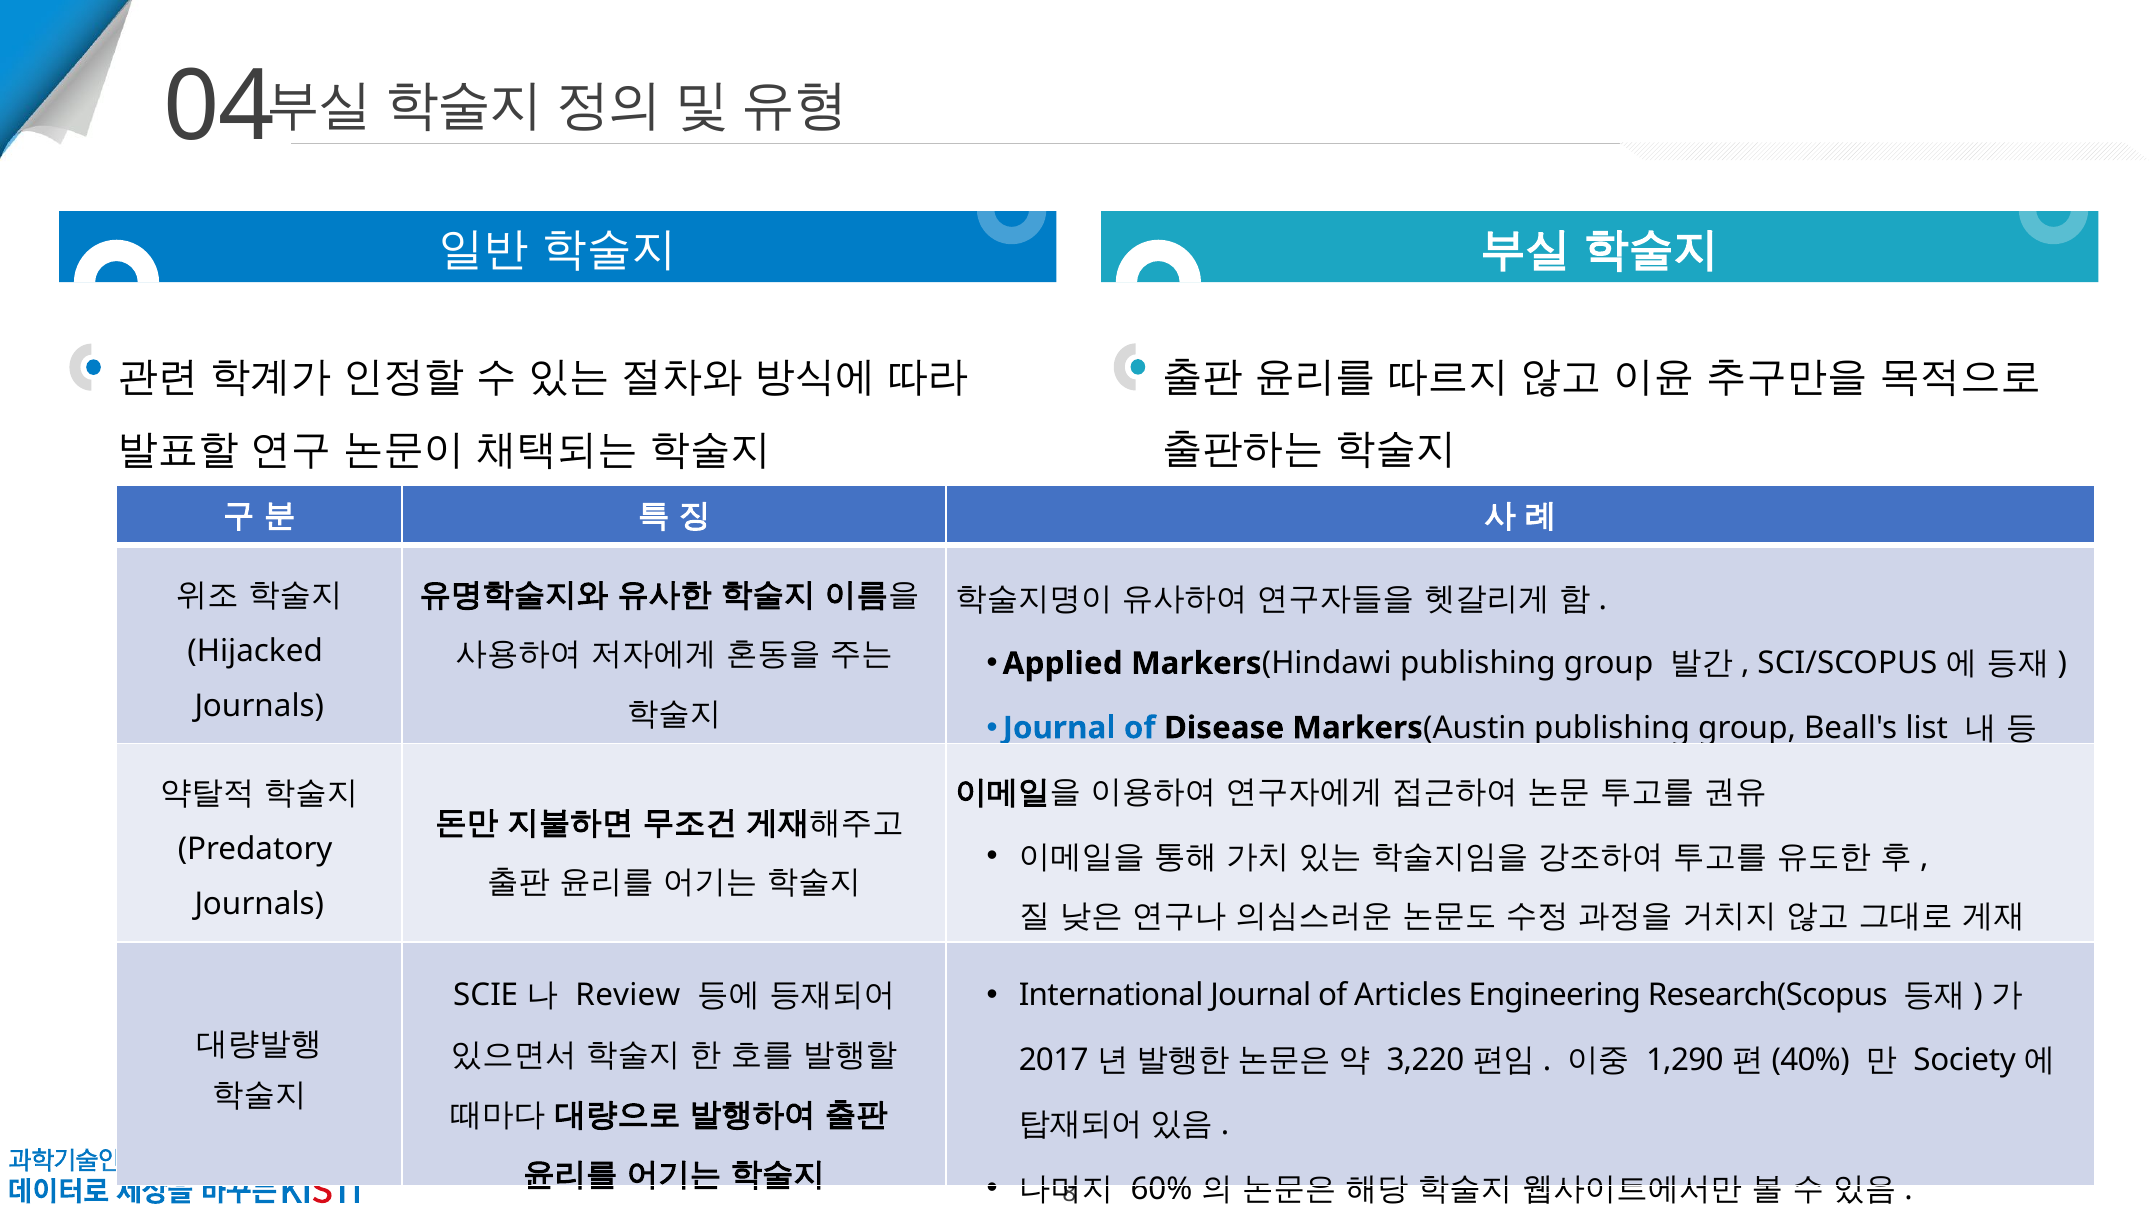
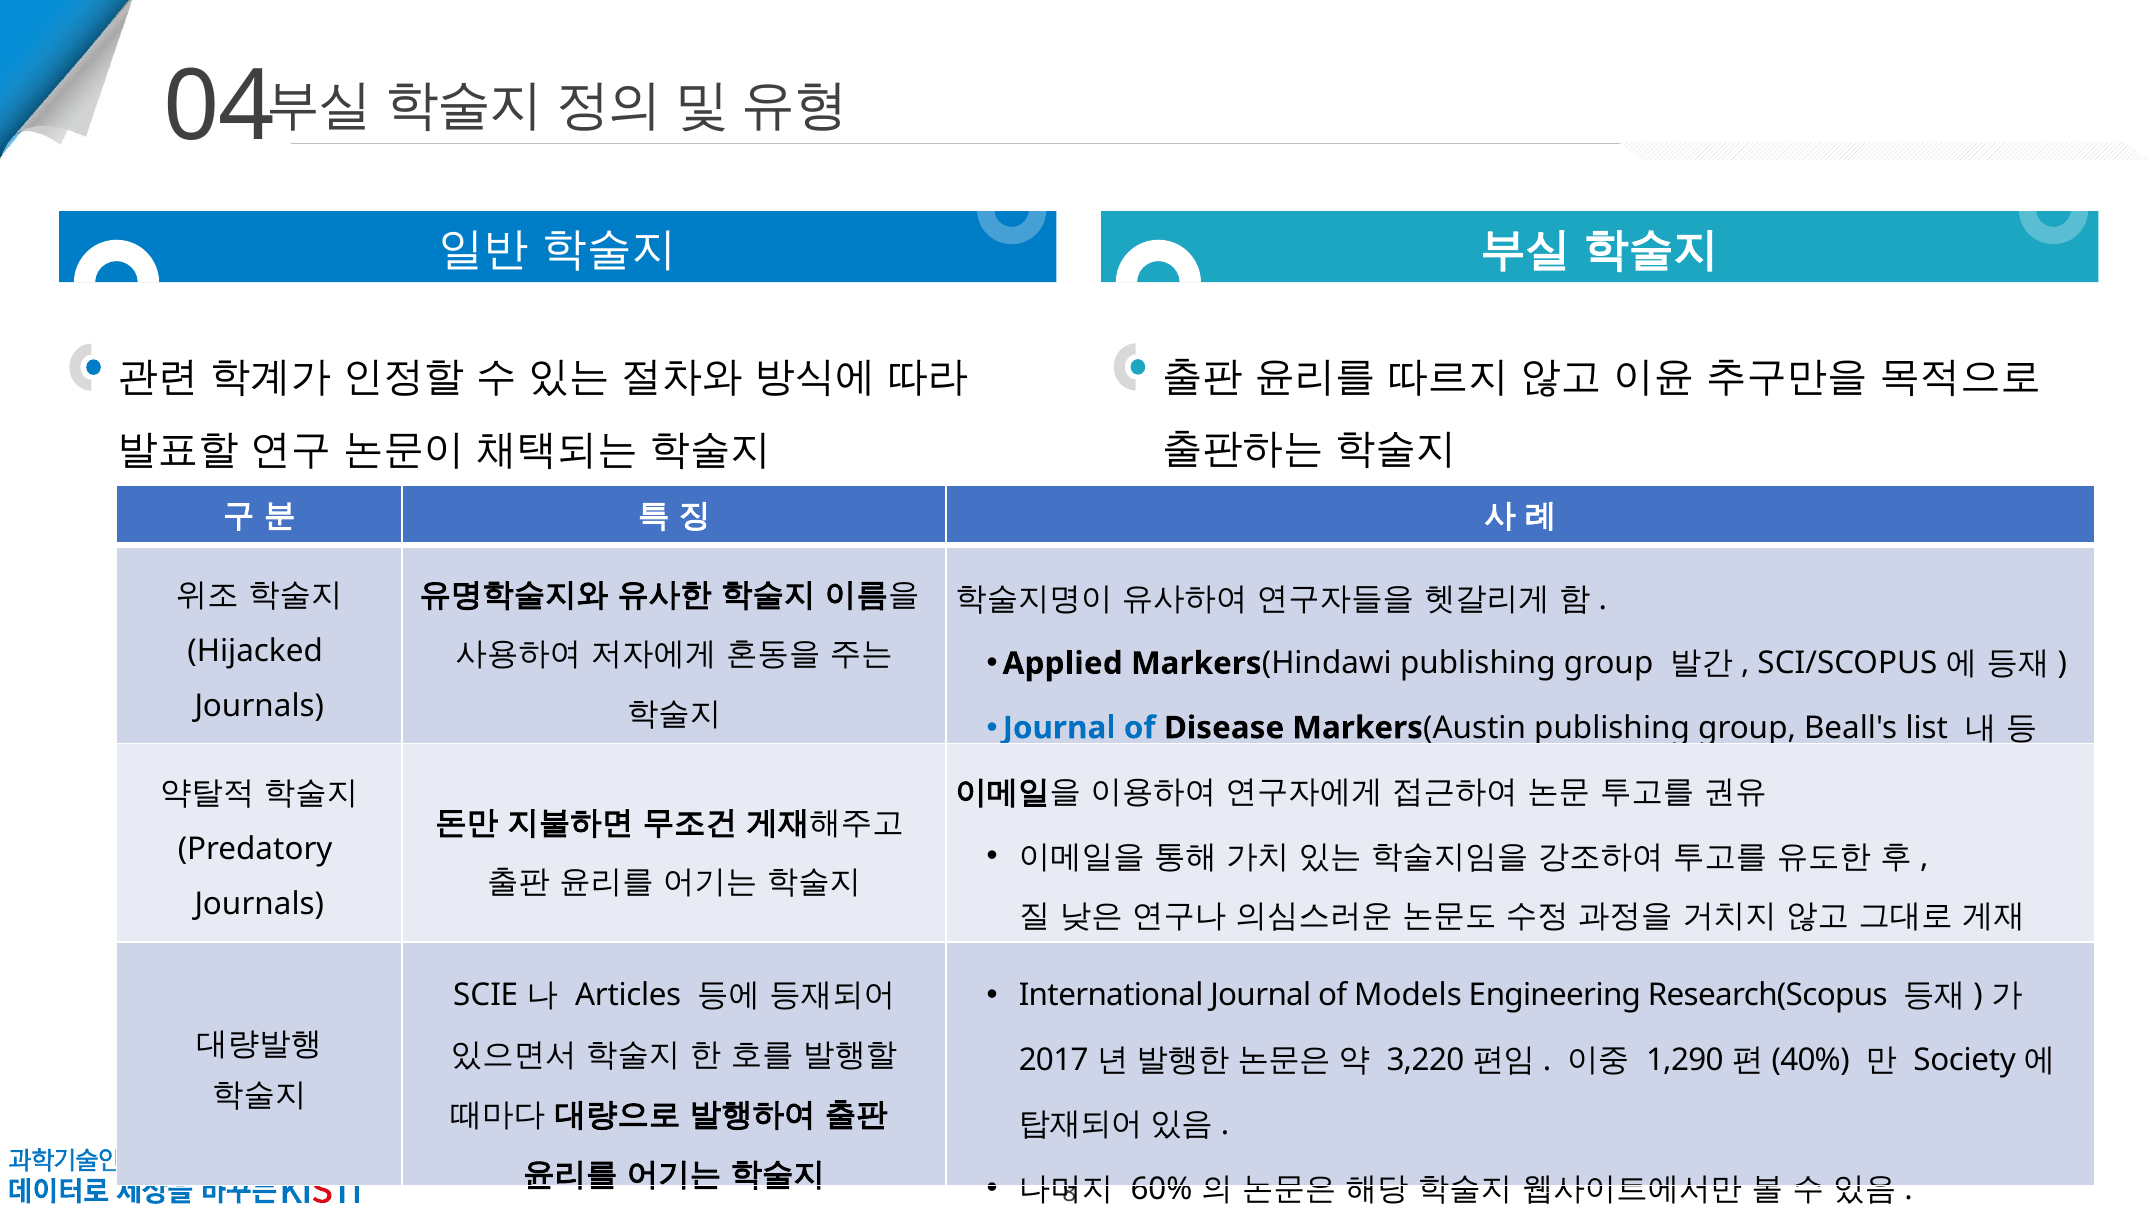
Articles: Articles -> Models
Review: Review -> Articles
